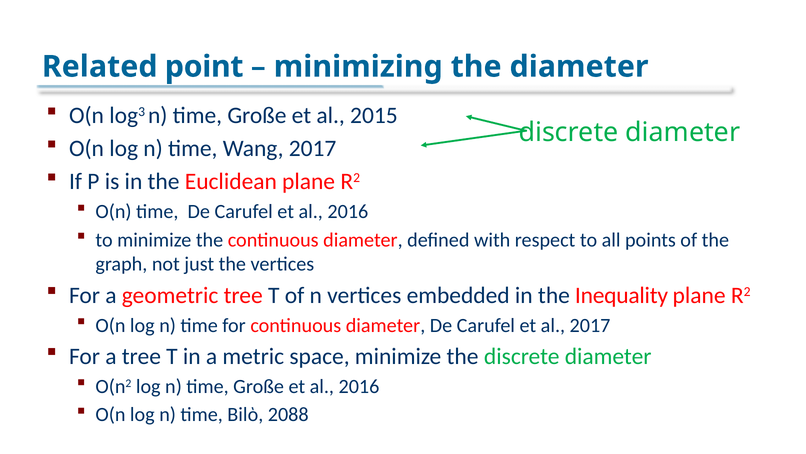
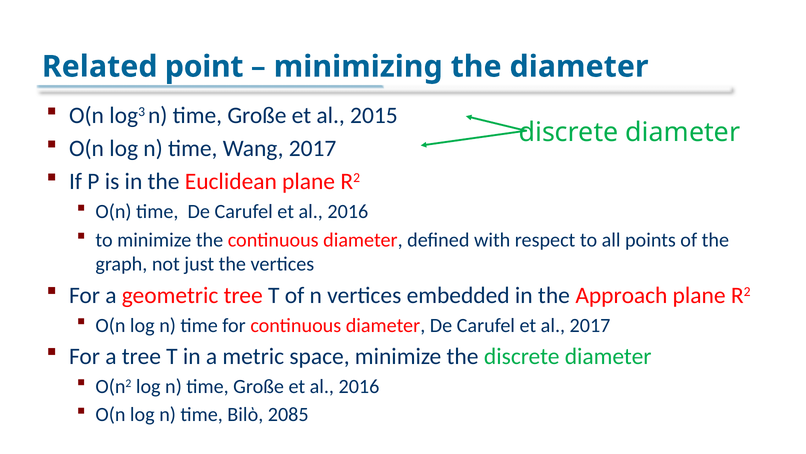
Inequality: Inequality -> Approach
2088: 2088 -> 2085
